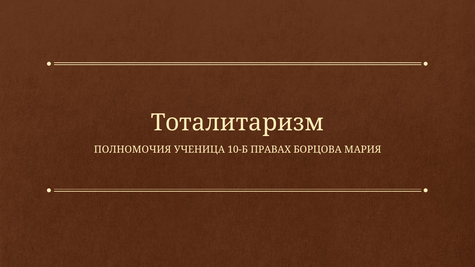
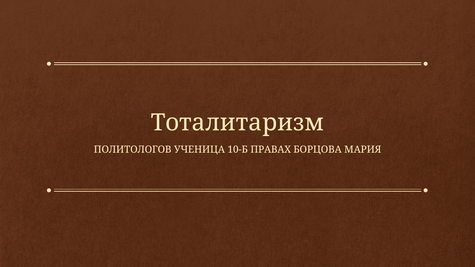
ПОЛНОМОЧИЯ: ПОЛНОМОЧИЯ -> ПОЛИТОЛОГОВ
